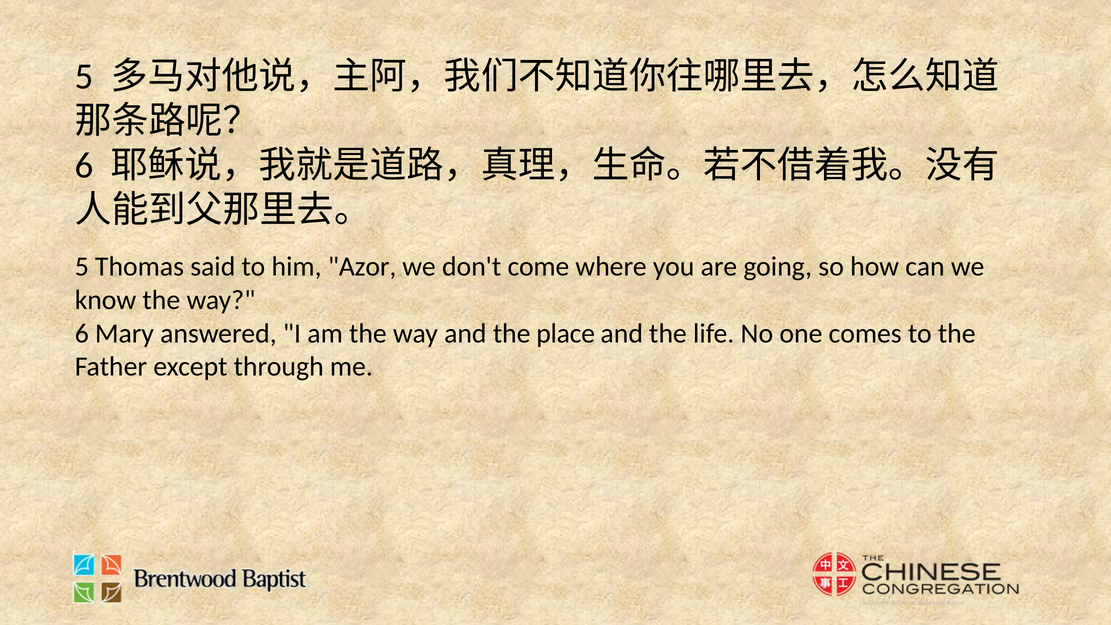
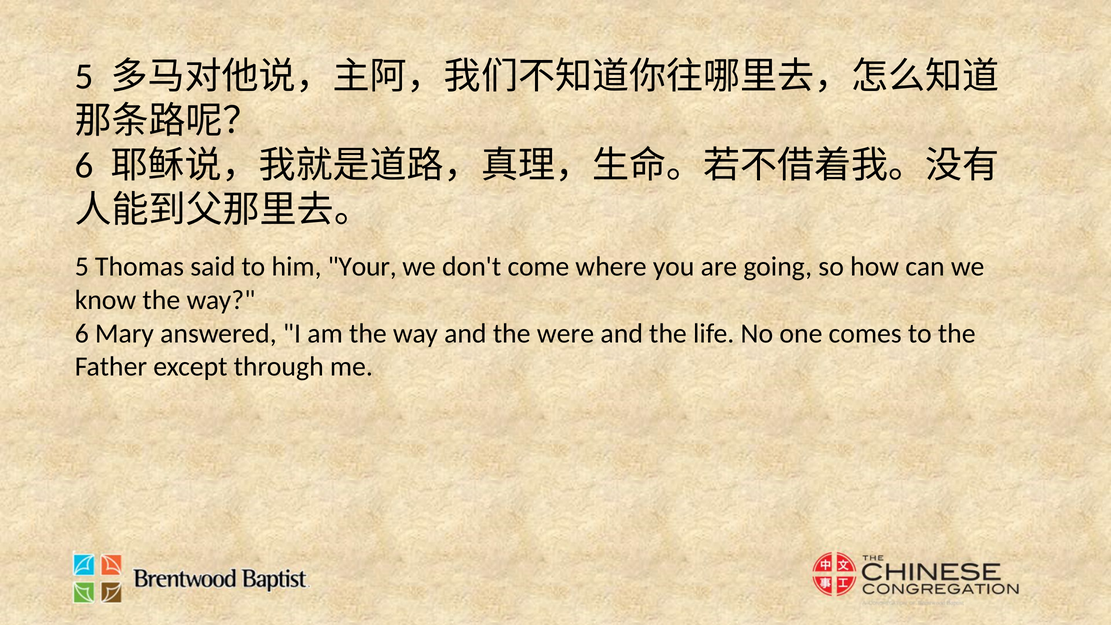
Azor: Azor -> Your
place: place -> were
